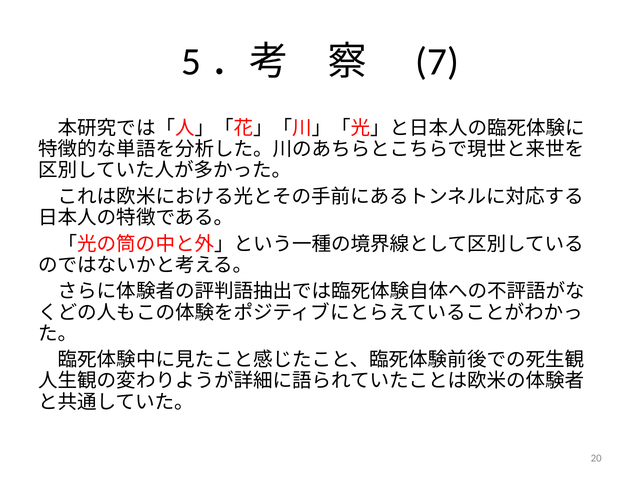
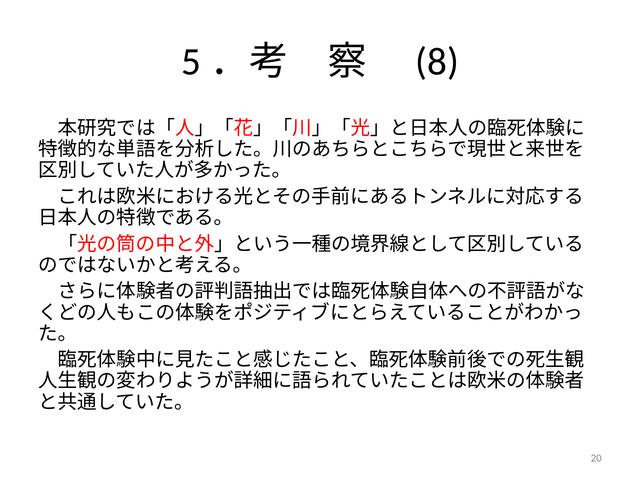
7: 7 -> 8
